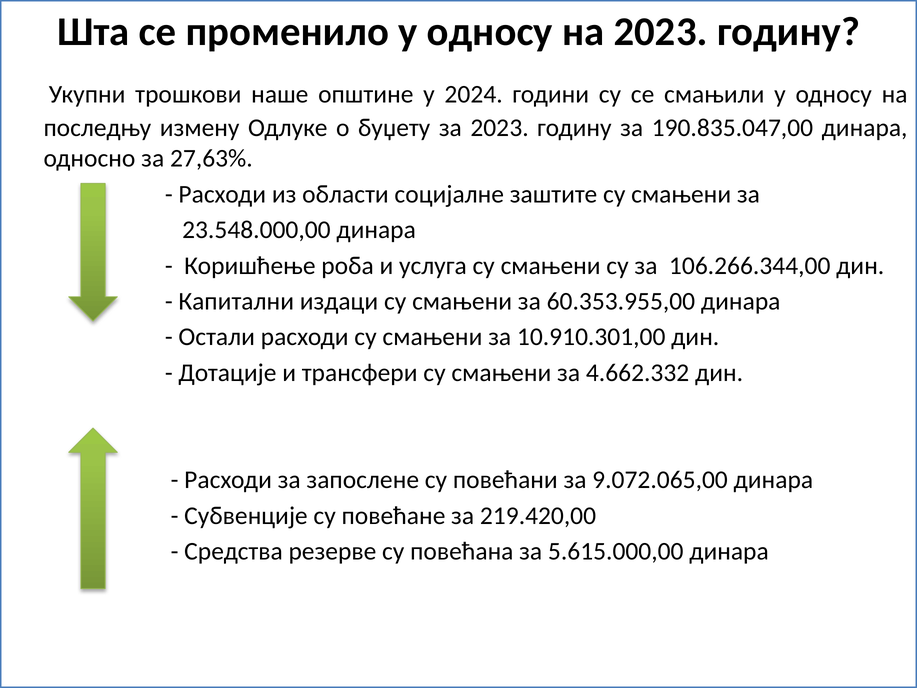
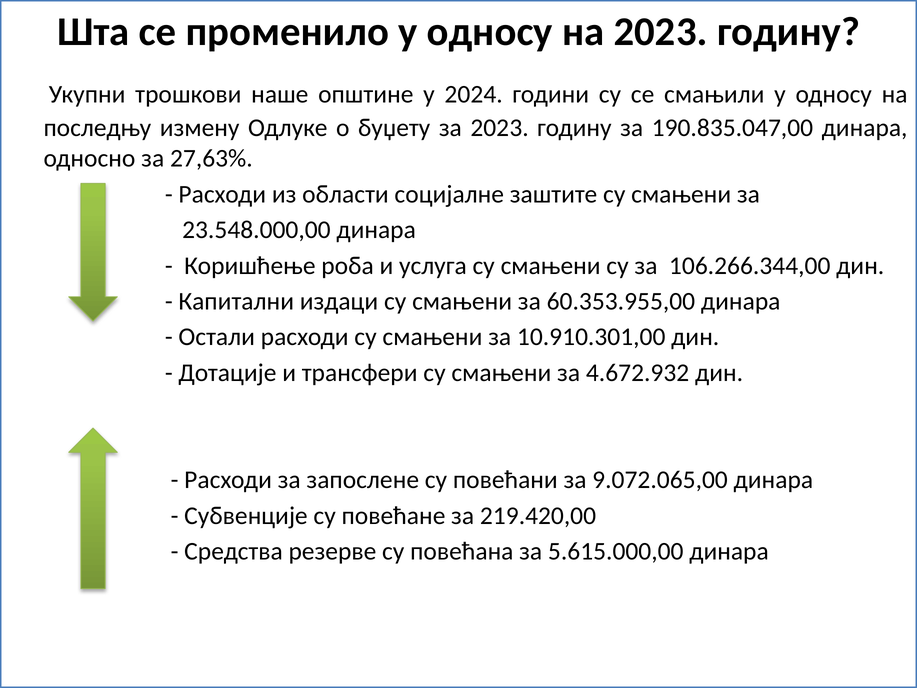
4.662.332: 4.662.332 -> 4.672.932
